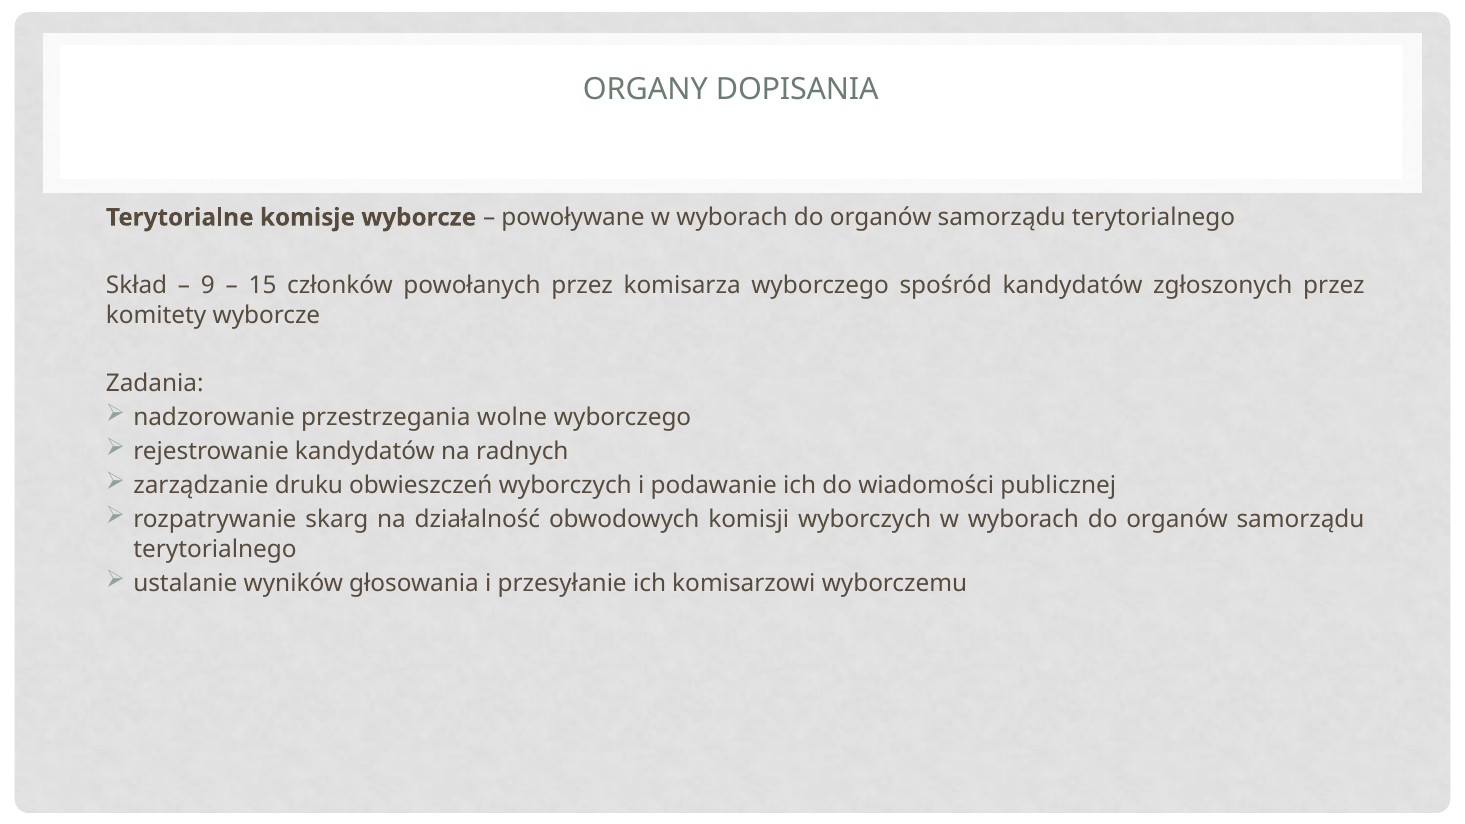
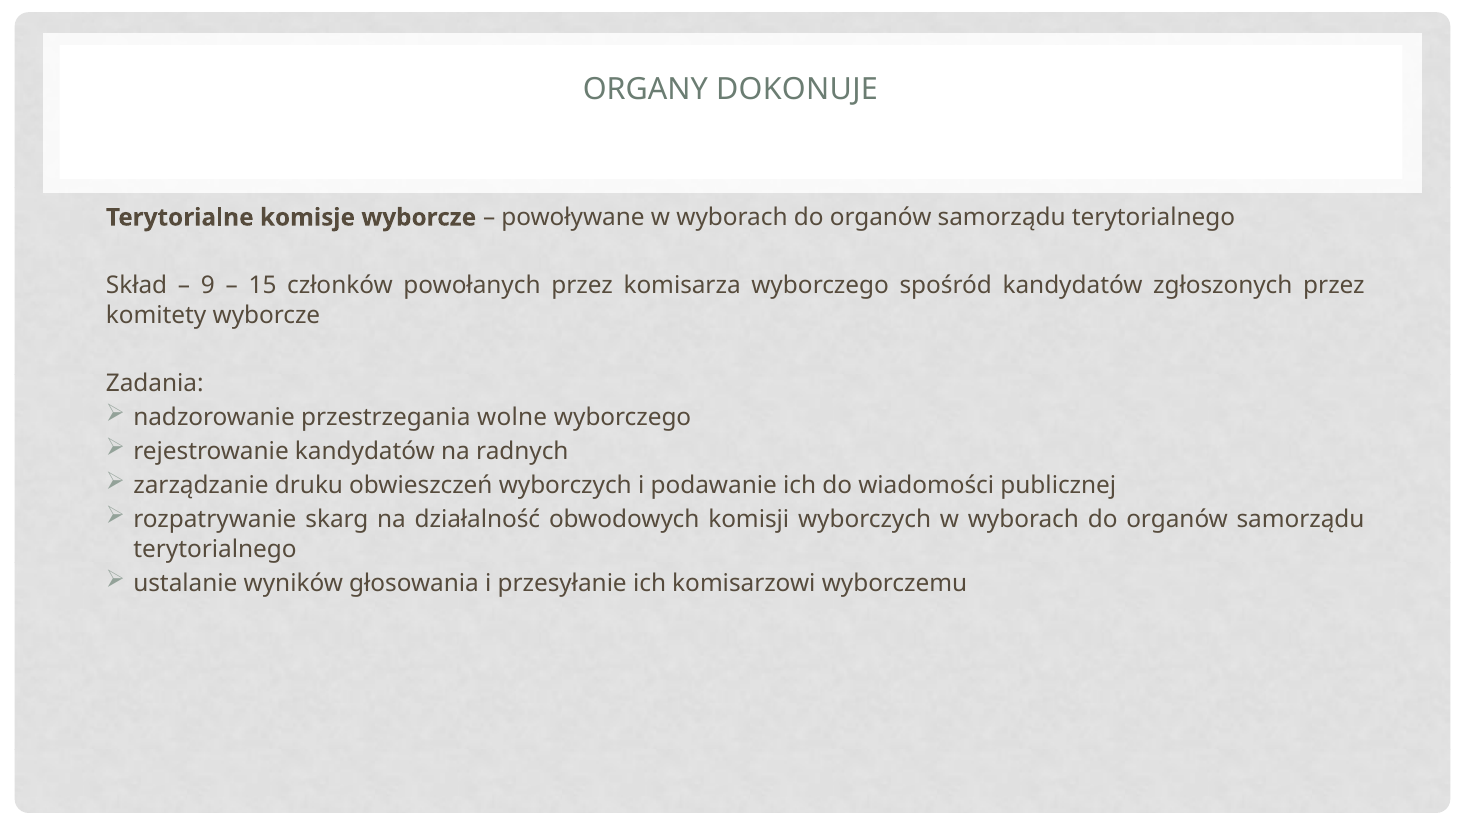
DOPISANIA: DOPISANIA -> DOKONUJE
